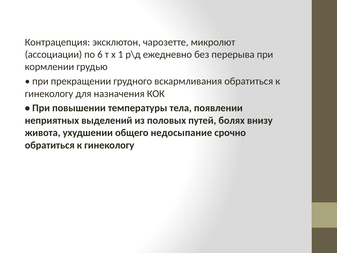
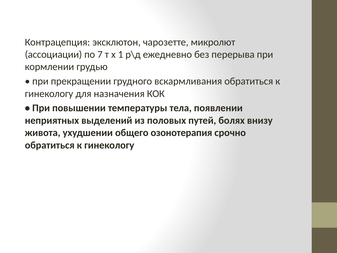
6: 6 -> 7
недосыпание: недосыпание -> озонотерапия
